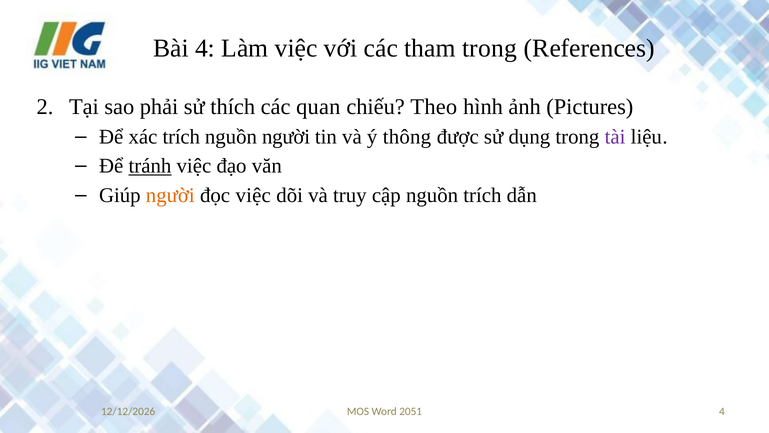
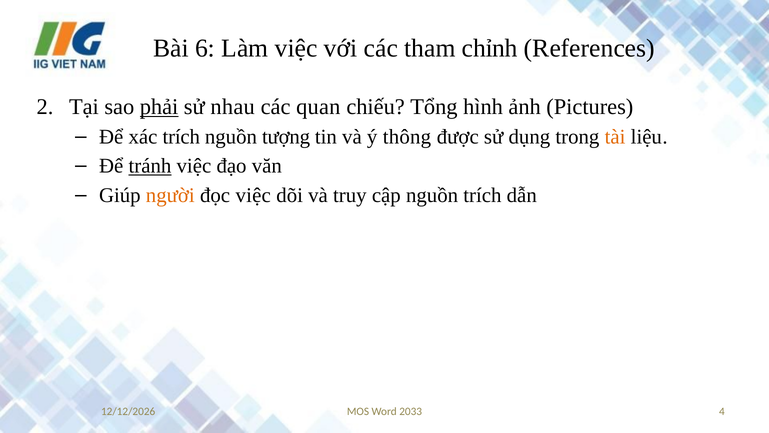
Bài 4: 4 -> 6
tham trong: trong -> chỉnh
phải underline: none -> present
thích: thích -> nhau
Theo: Theo -> Tổng
nguồn người: người -> tượng
tài colour: purple -> orange
2051: 2051 -> 2033
